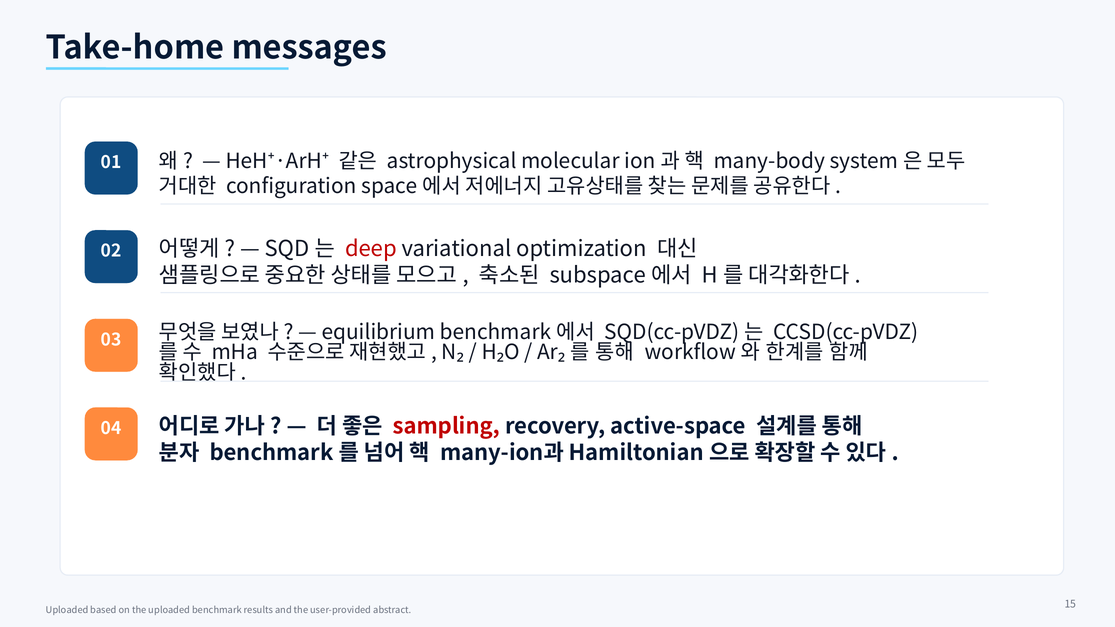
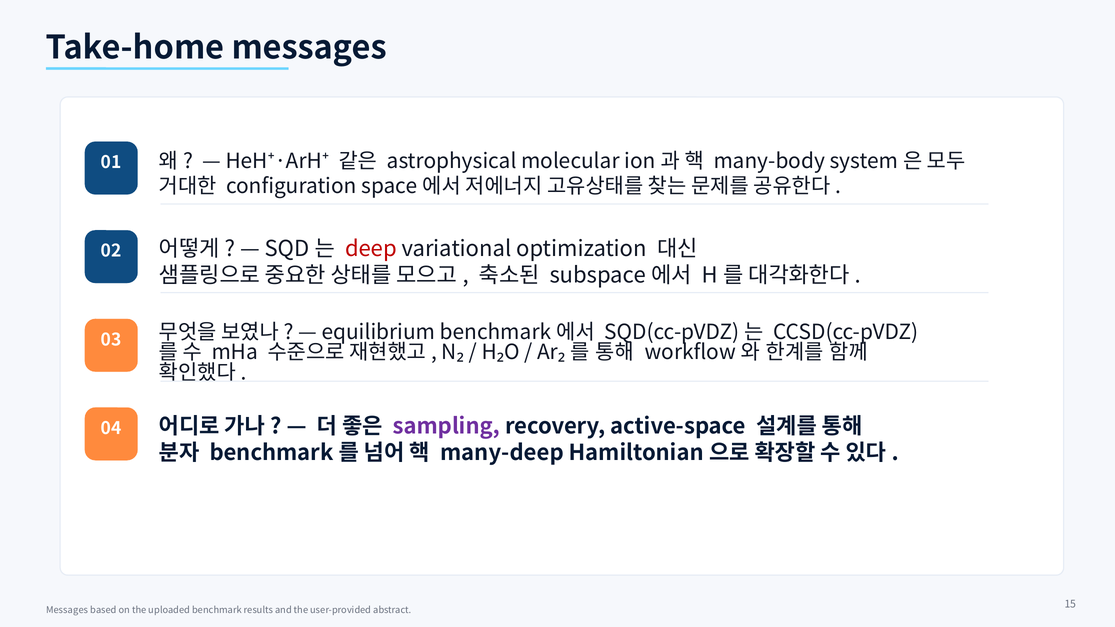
sampling colour: red -> purple
many-ion과: many-ion과 -> many-deep
Uploaded at (67, 610): Uploaded -> Messages
